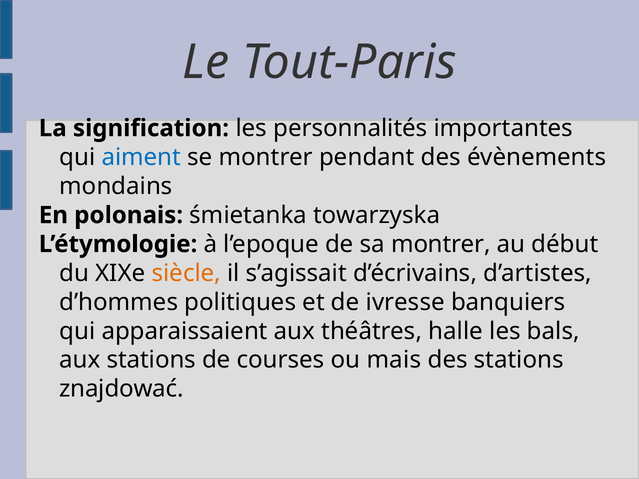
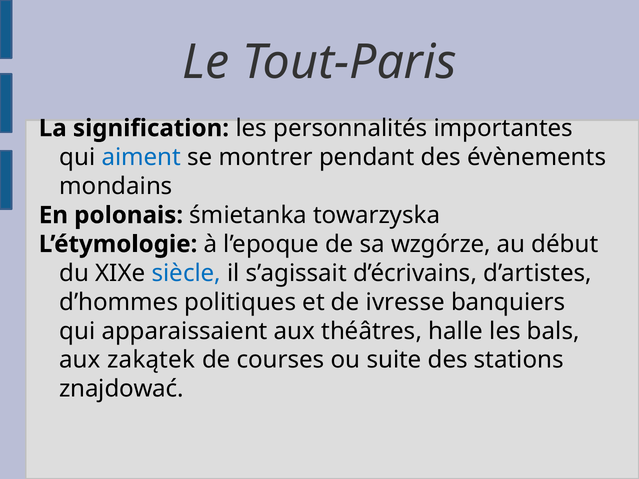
sa montrer: montrer -> wzgórze
siècle colour: orange -> blue
aux stations: stations -> zakątek
mais: mais -> suite
